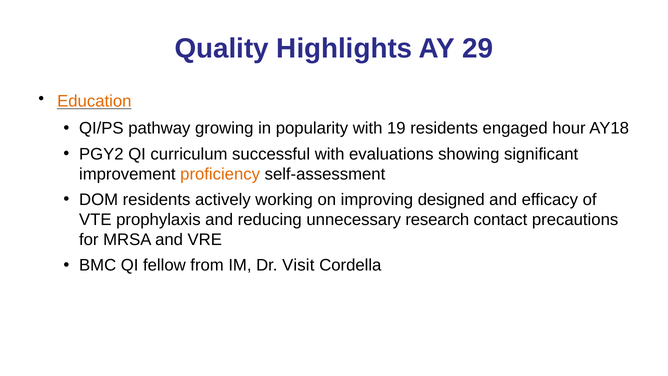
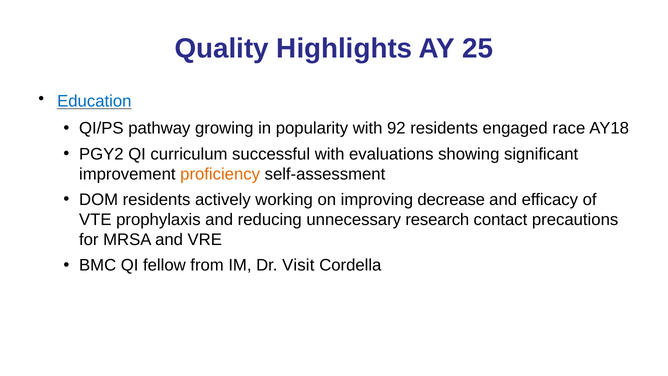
29: 29 -> 25
Education colour: orange -> blue
19: 19 -> 92
hour: hour -> race
designed: designed -> decrease
